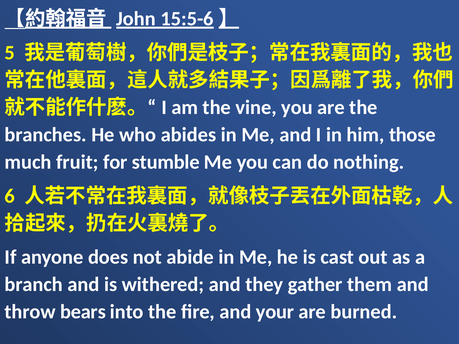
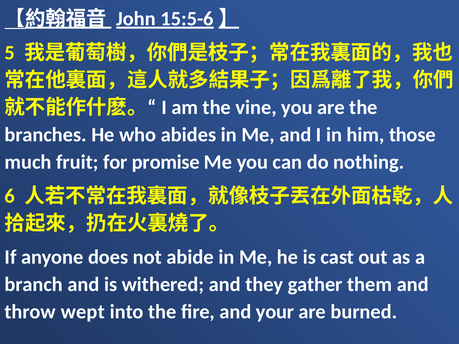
stumble: stumble -> promise
bears: bears -> wept
